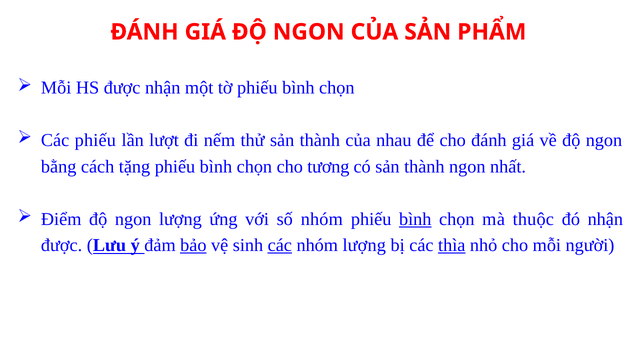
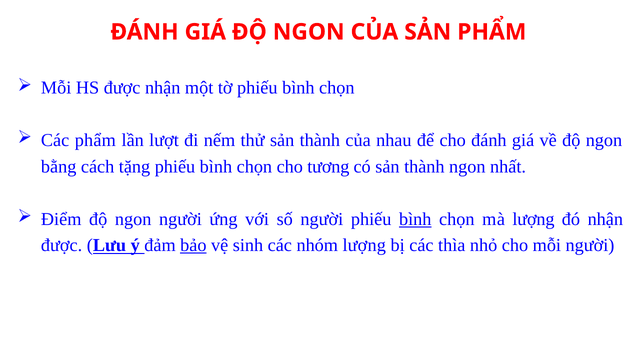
Các phiếu: phiếu -> phẩm
ngon lượng: lượng -> người
số nhóm: nhóm -> người
mà thuộc: thuộc -> lượng
các at (280, 245) underline: present -> none
thìa underline: present -> none
